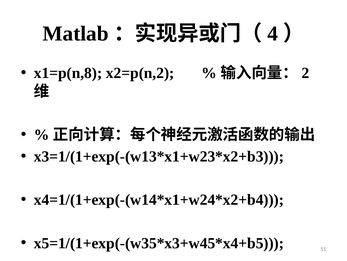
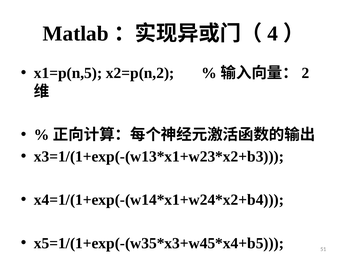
x1=p(n,8: x1=p(n,8 -> x1=p(n,5
